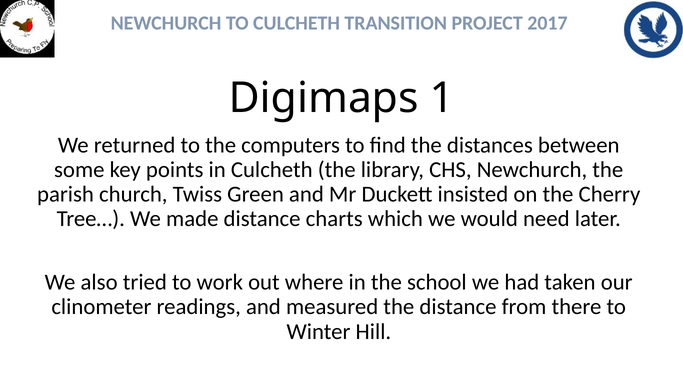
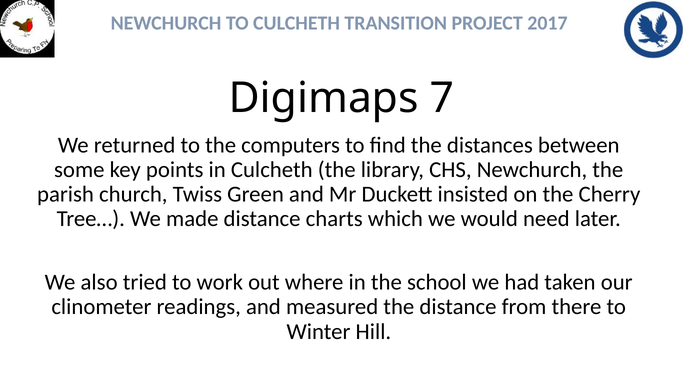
1: 1 -> 7
